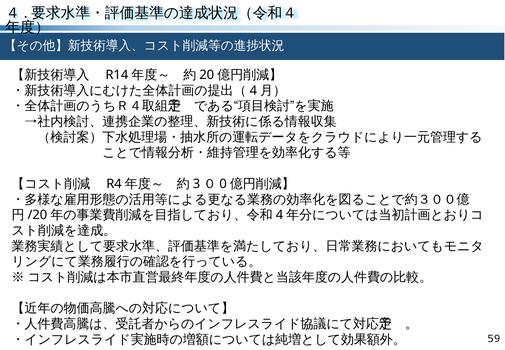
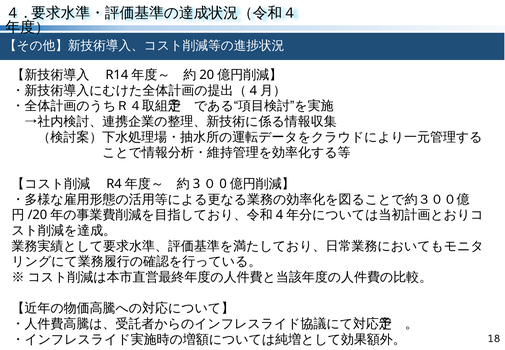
59: 59 -> 18
